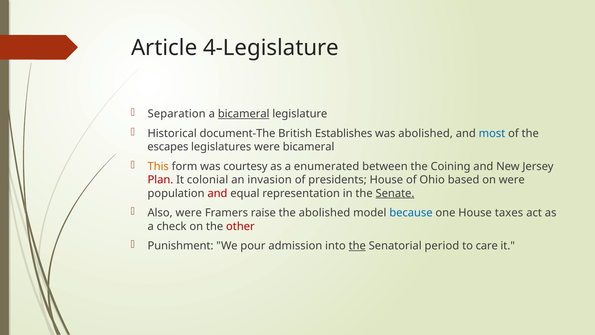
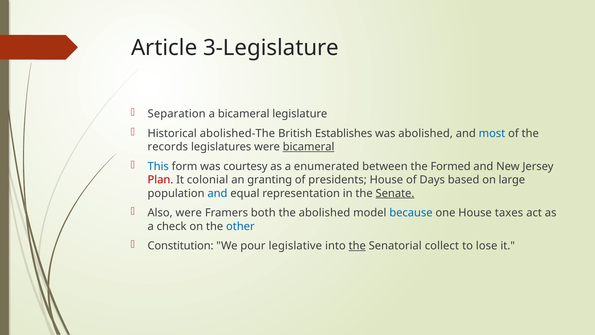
4-Legislature: 4-Legislature -> 3-Legislature
bicameral at (244, 114) underline: present -> none
document-The: document-The -> abolished-The
escapes: escapes -> records
bicameral at (309, 147) underline: none -> present
This colour: orange -> blue
Coining: Coining -> Formed
invasion: invasion -> granting
Ohio: Ohio -> Days
on were: were -> large
and at (217, 193) colour: red -> blue
raise: raise -> both
other colour: red -> blue
Punishment: Punishment -> Constitution
admission: admission -> legislative
period: period -> collect
care: care -> lose
